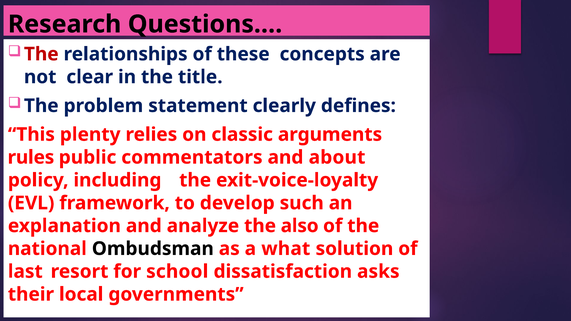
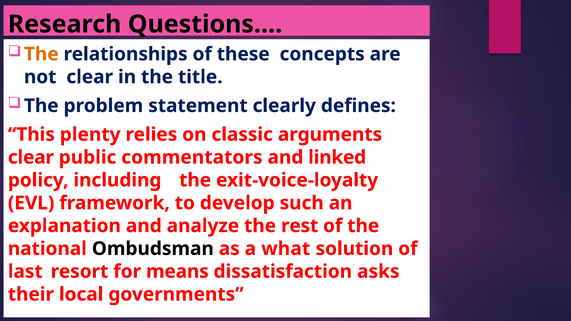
The at (41, 54) colour: red -> orange
rules at (31, 157): rules -> clear
about: about -> linked
also: also -> rest
school: school -> means
